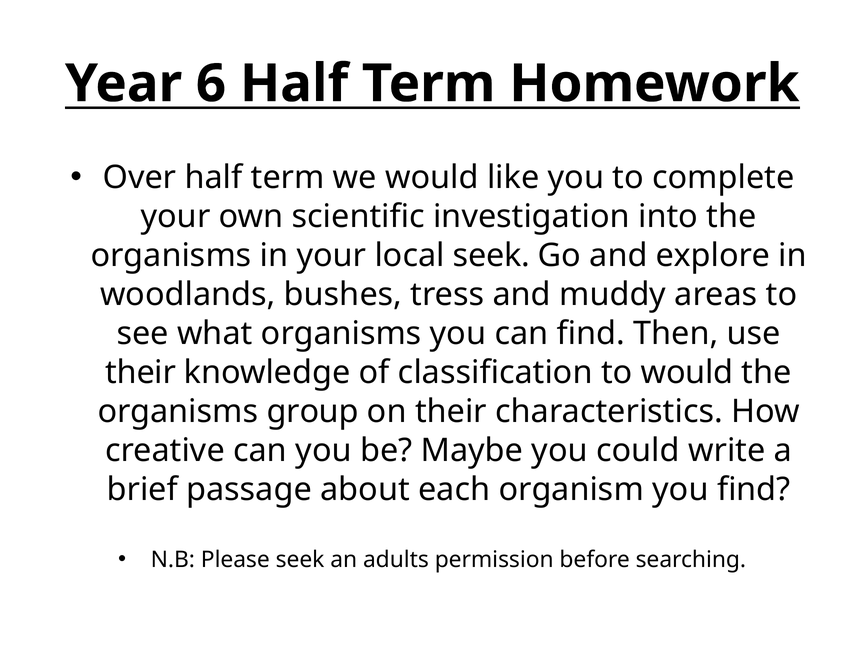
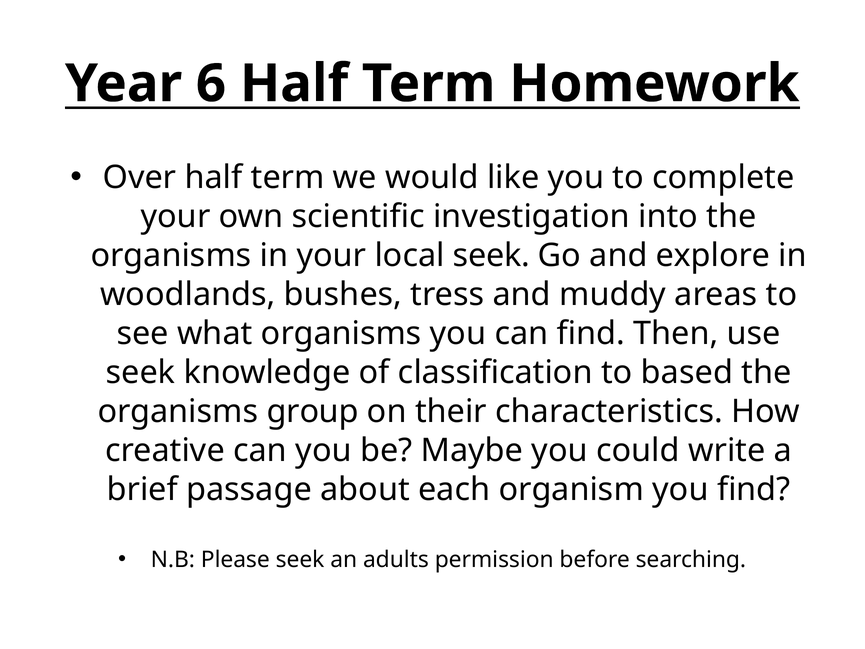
their at (141, 372): their -> seek
to would: would -> based
